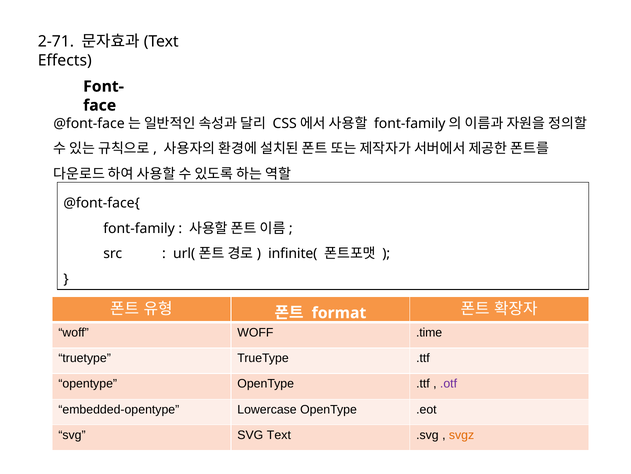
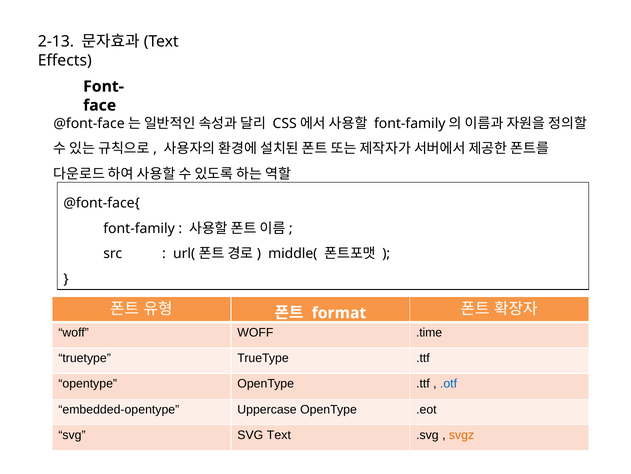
2-71: 2-71 -> 2-13
infinite(: infinite( -> middle(
.otf colour: purple -> blue
Lowercase: Lowercase -> Uppercase
